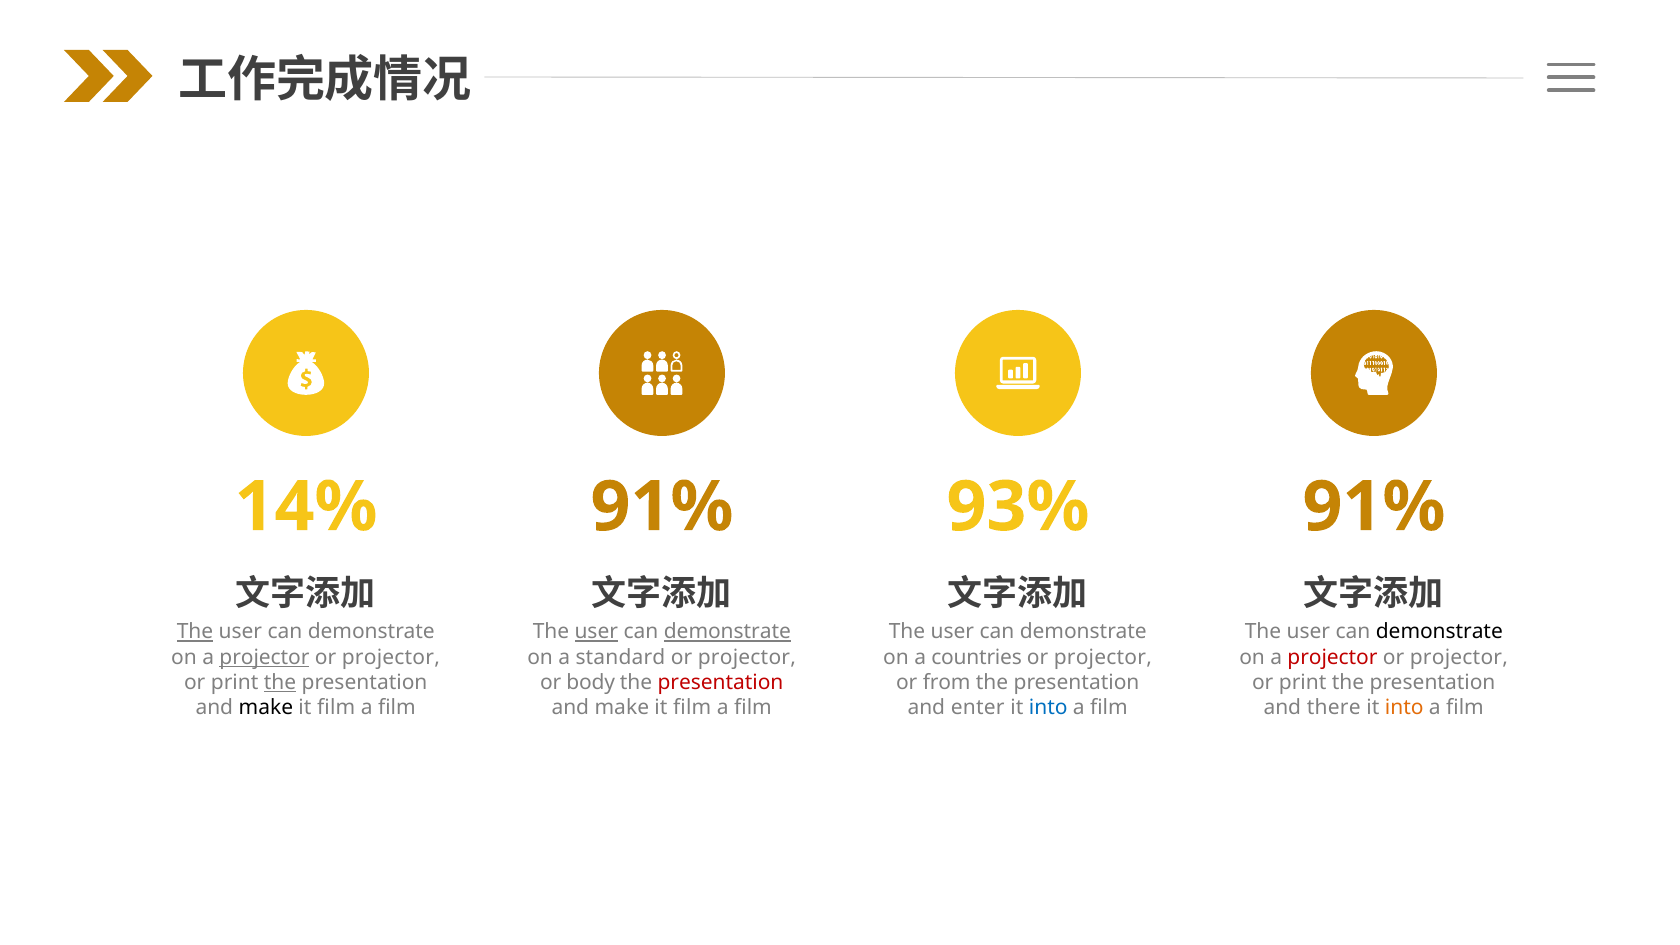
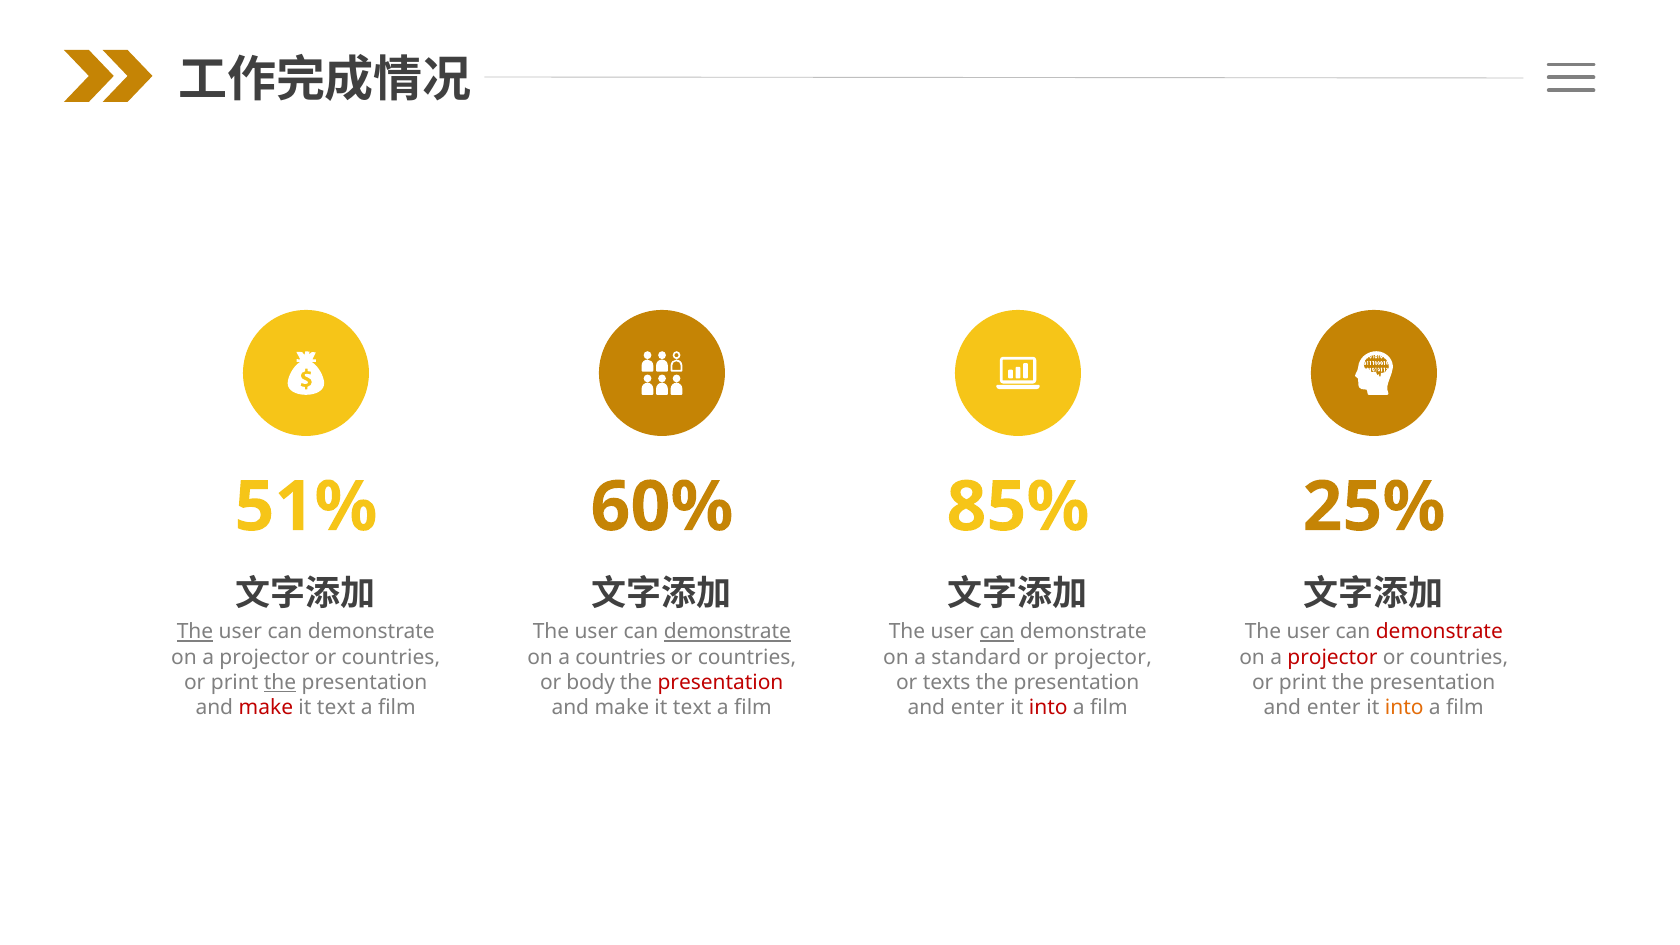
14%: 14% -> 51%
91% at (662, 507): 91% -> 60%
93%: 93% -> 85%
91% at (1374, 507): 91% -> 25%
user at (596, 632) underline: present -> none
can at (997, 632) underline: none -> present
demonstrate at (1439, 632) colour: black -> red
projector at (265, 657) underline: present -> none
projector at (391, 657): projector -> countries
a standard: standard -> countries
projector at (747, 657): projector -> countries
countries: countries -> standard
projector at (1459, 657): projector -> countries
from: from -> texts
make at (266, 708) colour: black -> red
film at (336, 708): film -> text
film at (692, 708): film -> text
into at (1048, 708) colour: blue -> red
there at (1334, 708): there -> enter
